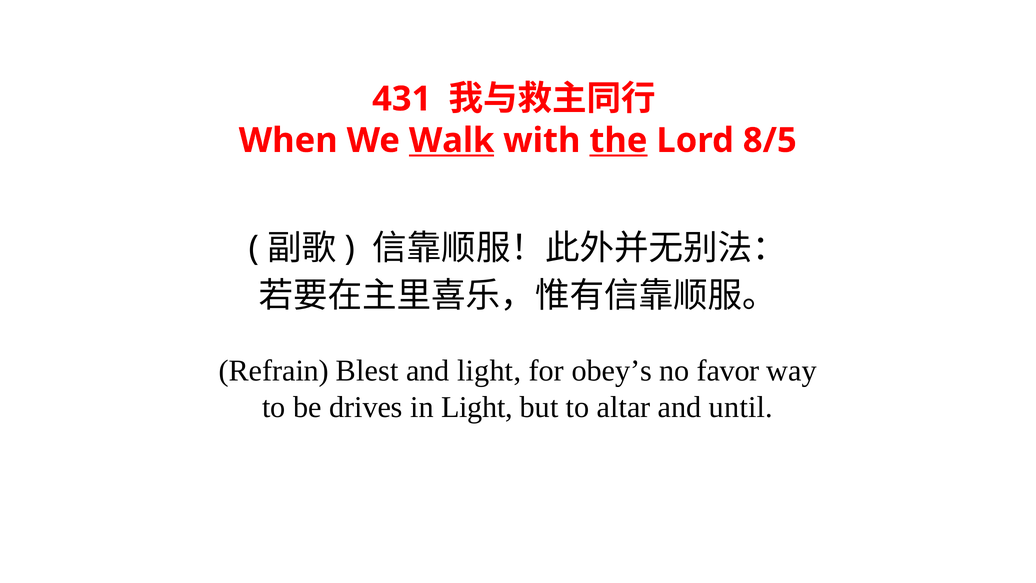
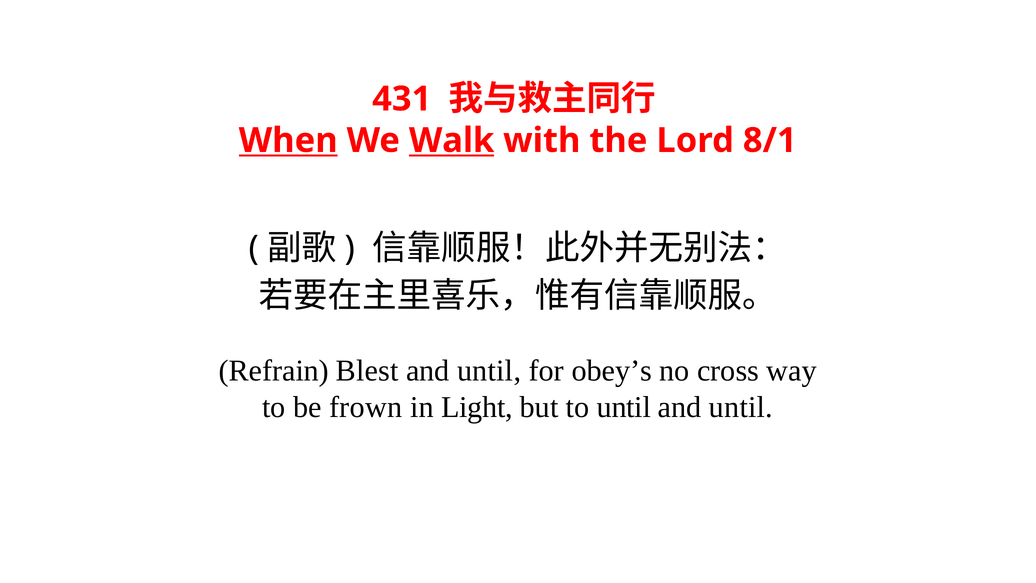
When underline: none -> present
the underline: present -> none
8/5: 8/5 -> 8/1
light at (489, 371): light -> until
favor: favor -> cross
drives: drives -> frown
to altar: altar -> until
